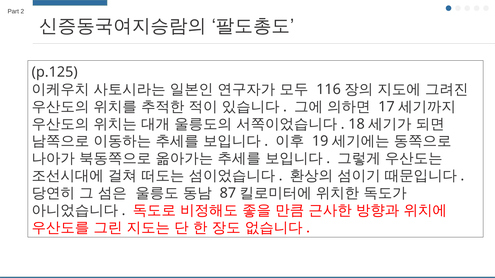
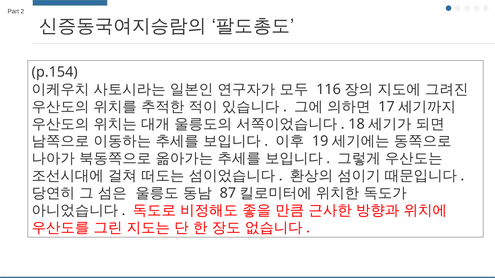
p.125: p.125 -> p.154
